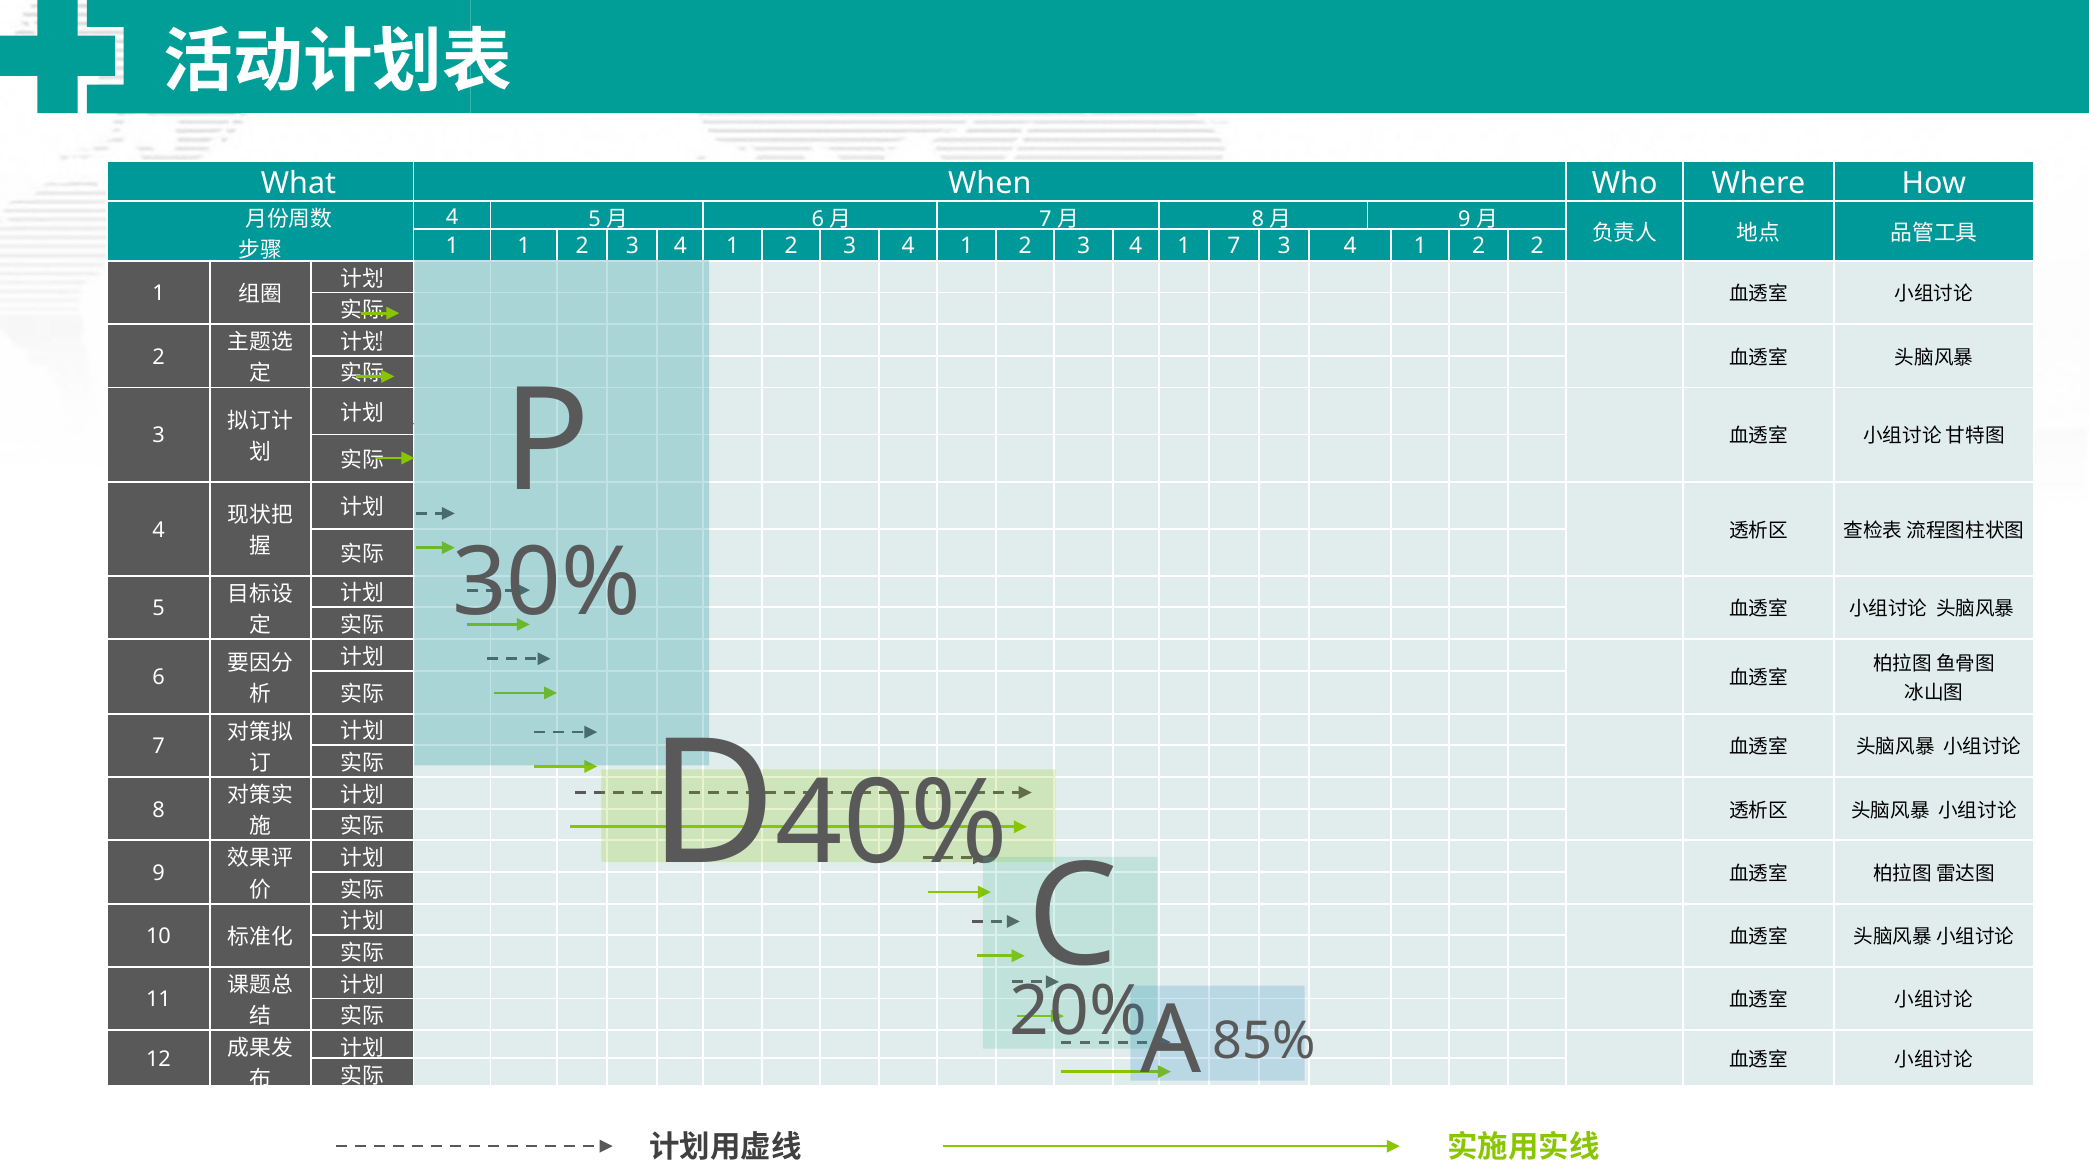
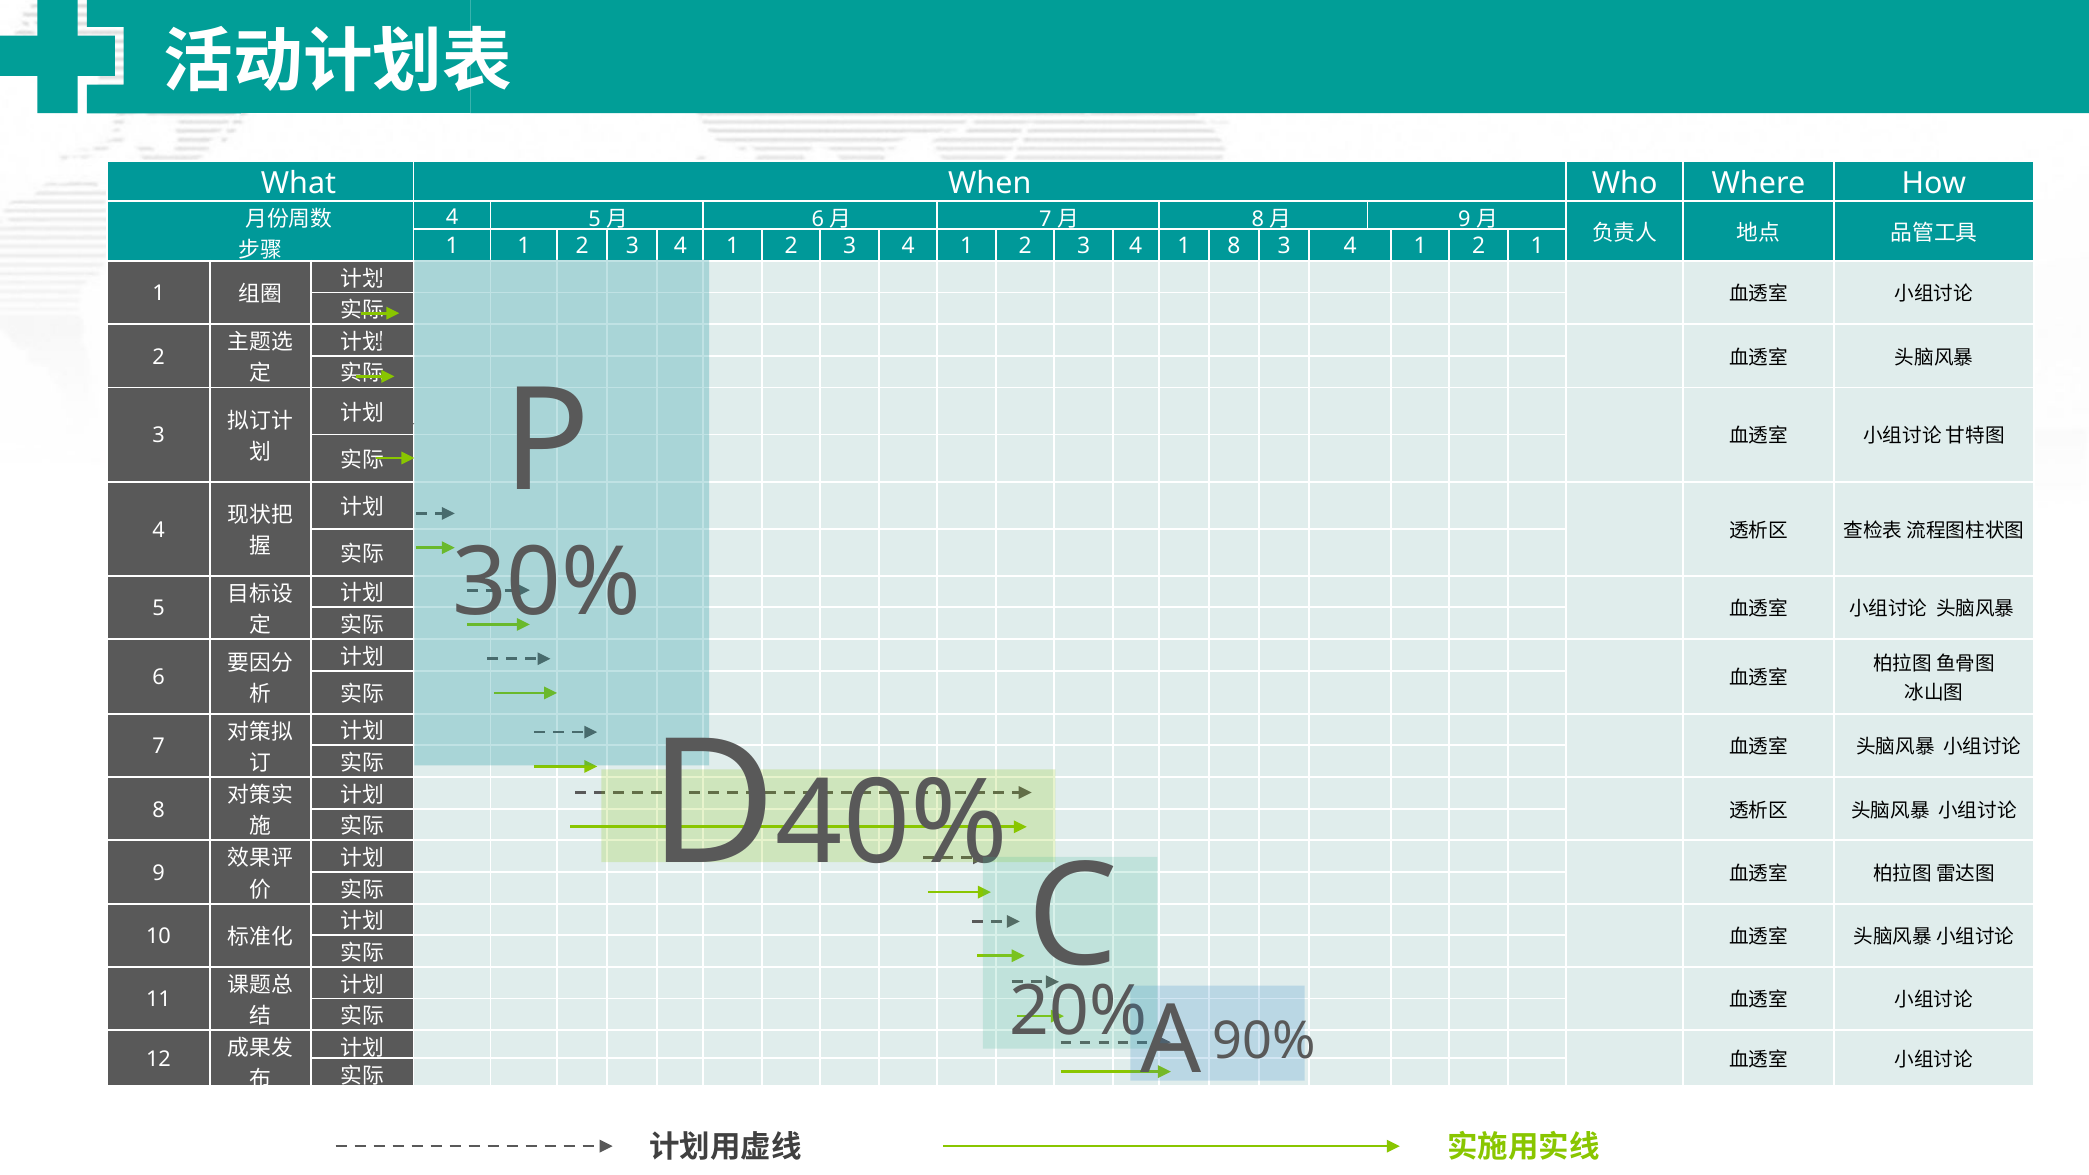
1 7: 7 -> 8
2 2: 2 -> 1
85%: 85% -> 90%
